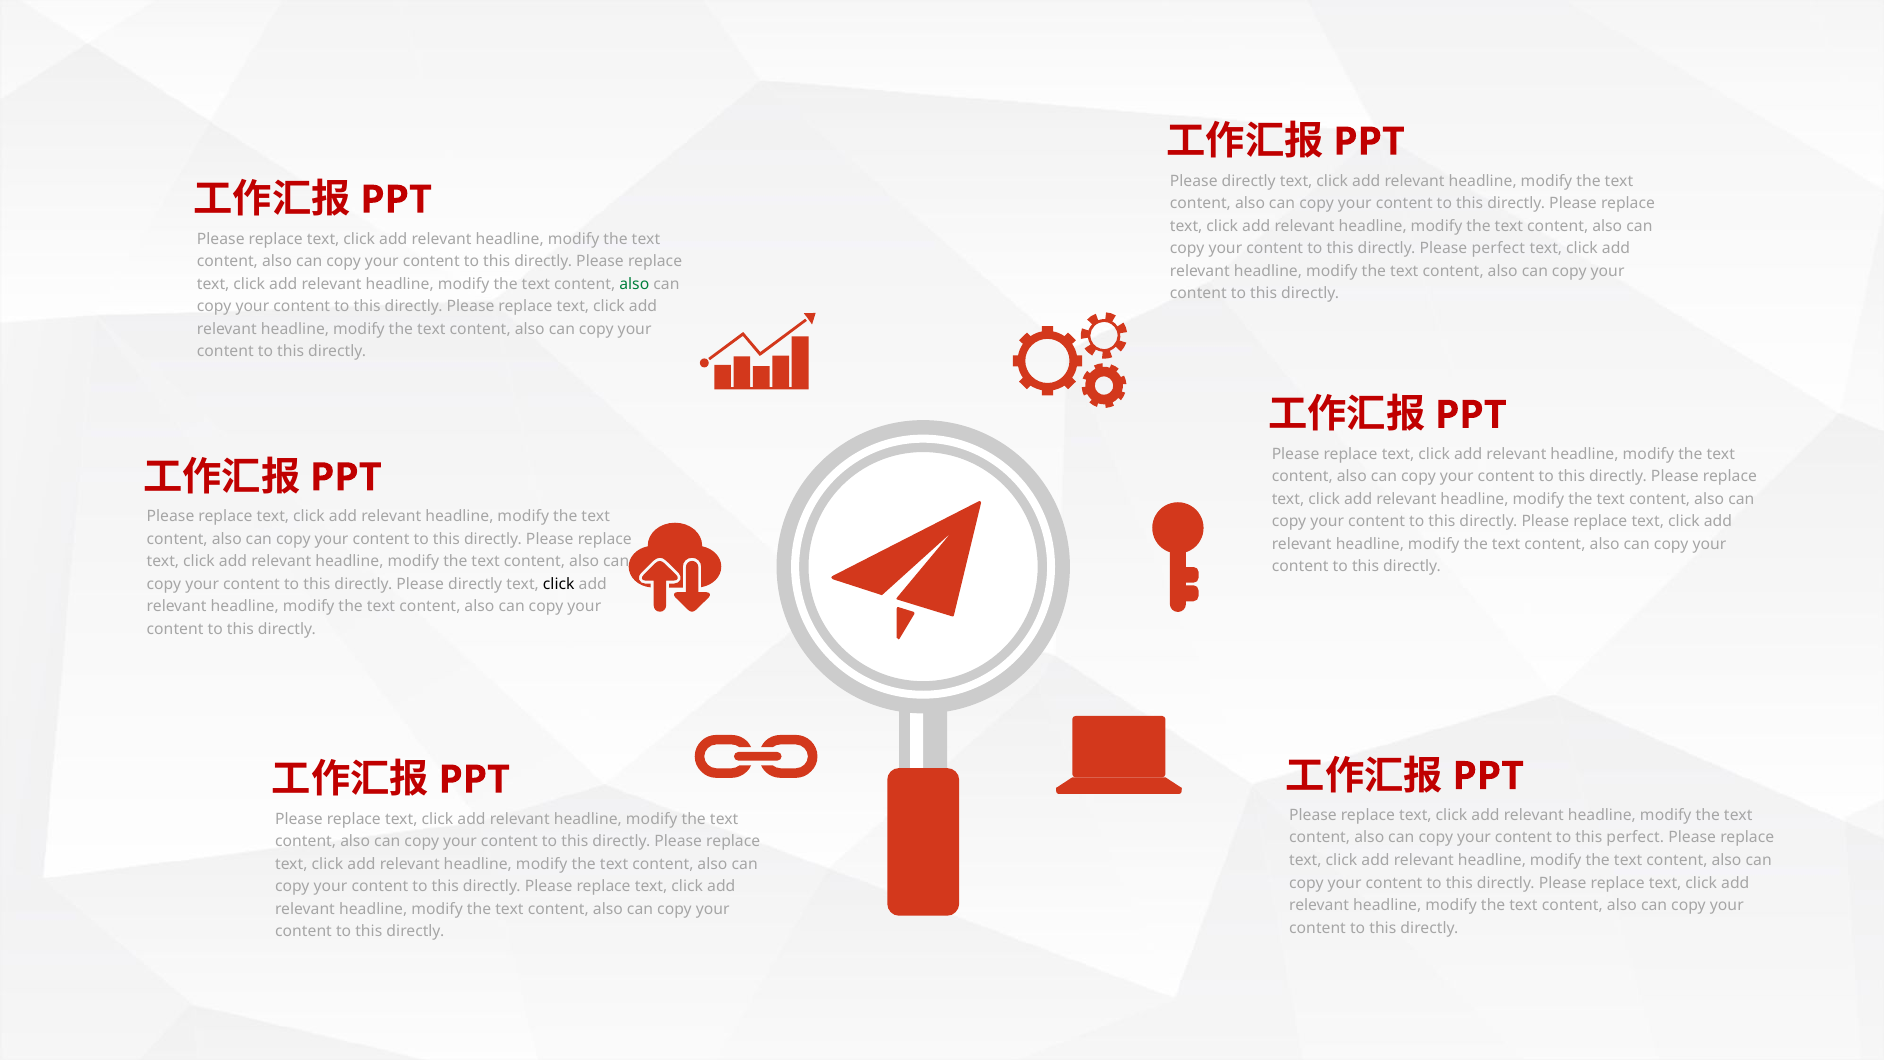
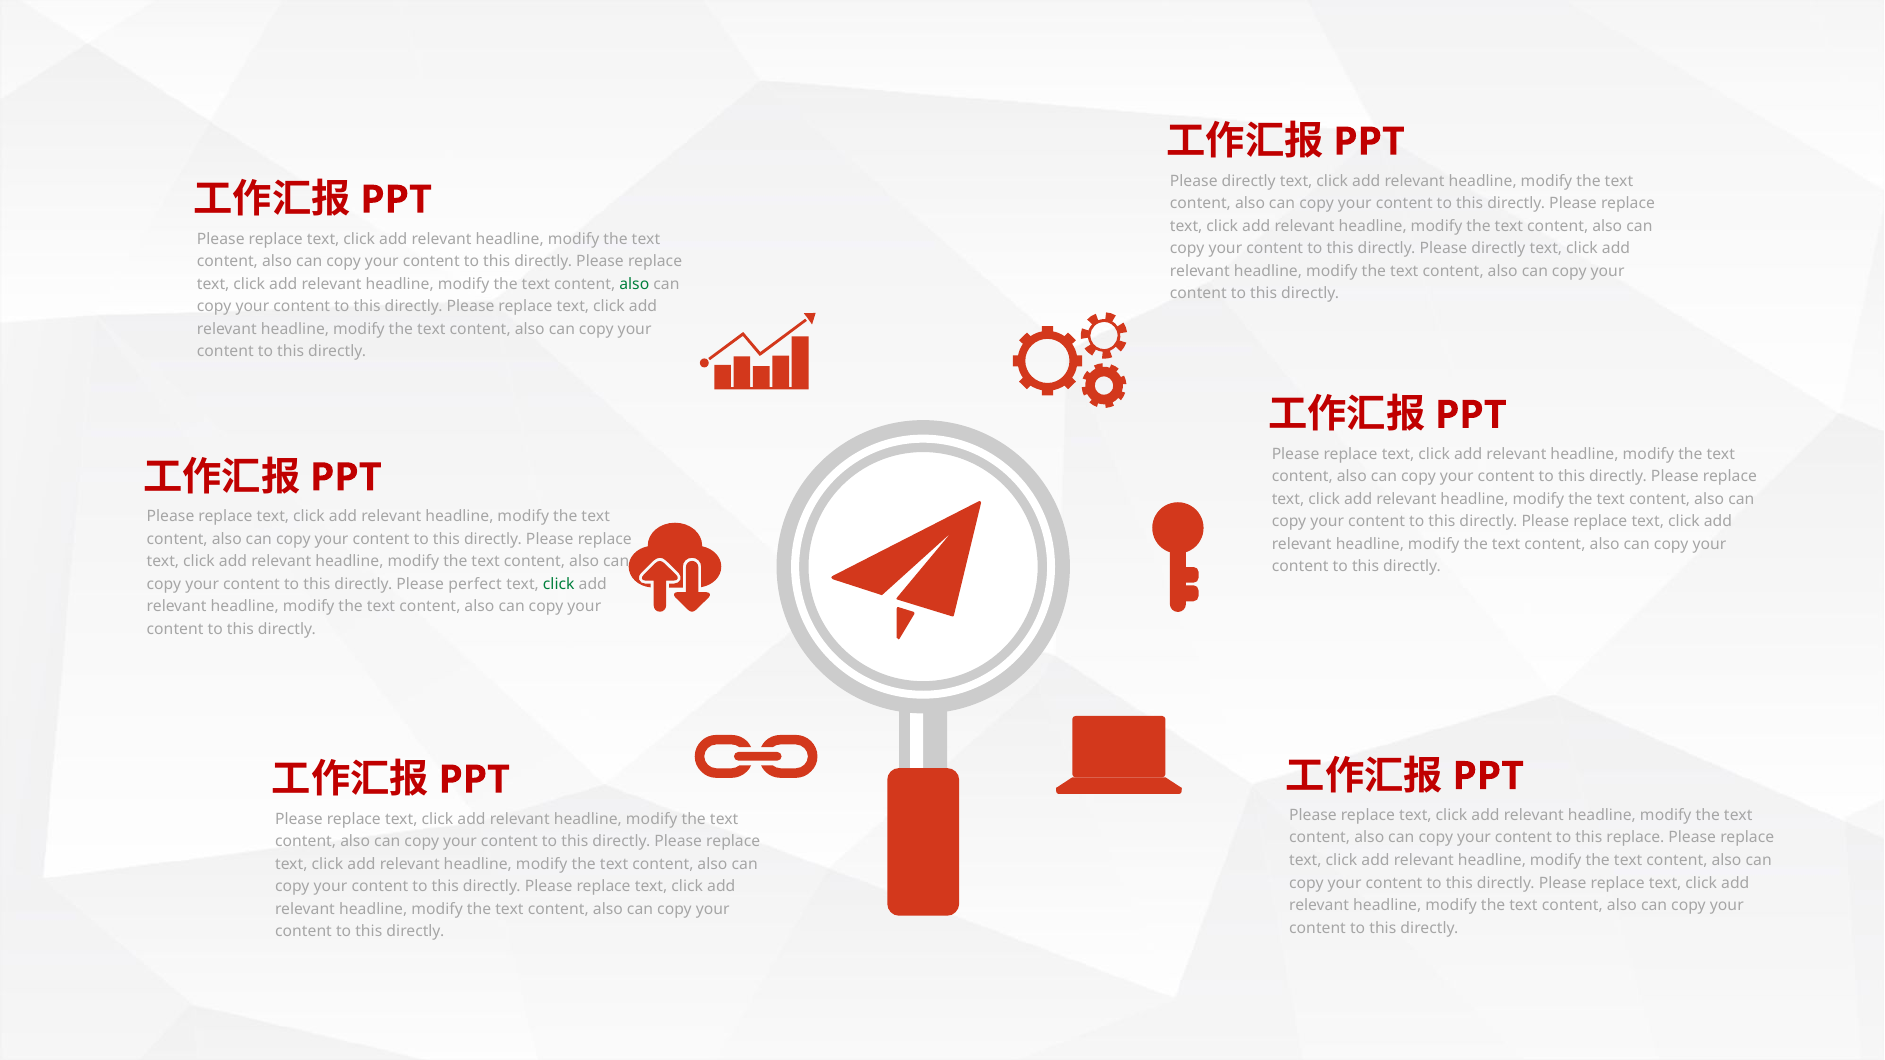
directly Please perfect: perfect -> directly
directly Please directly: directly -> perfect
click at (559, 584) colour: black -> green
this perfect: perfect -> replace
